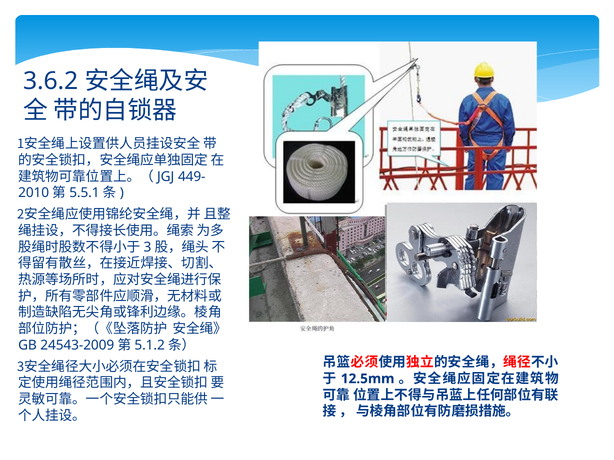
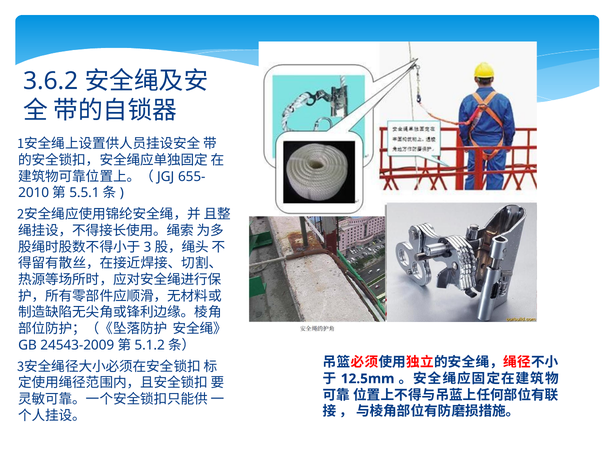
449-: 449- -> 655-
